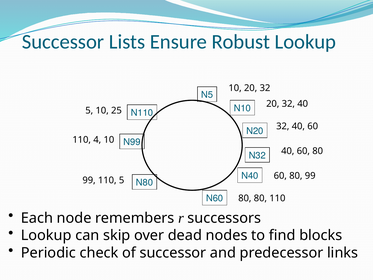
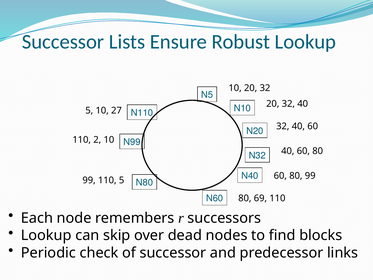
25: 25 -> 27
4: 4 -> 2
80 80: 80 -> 69
